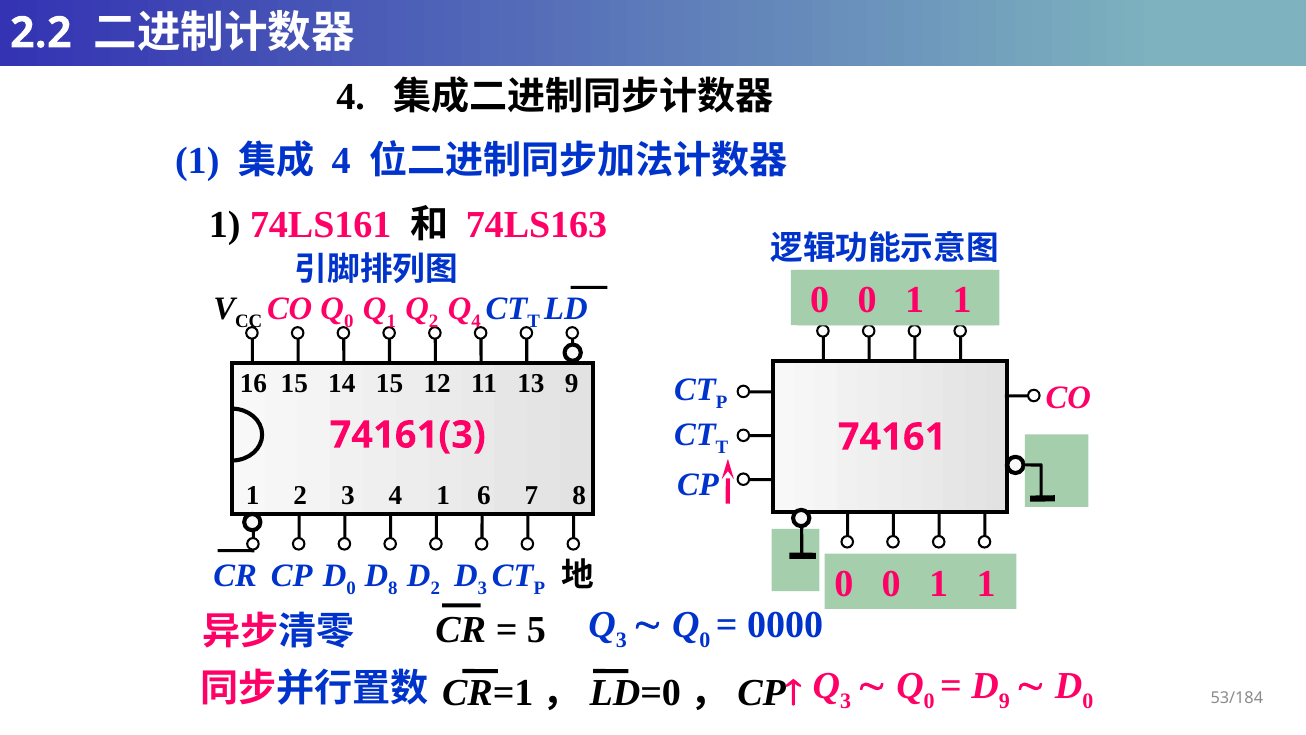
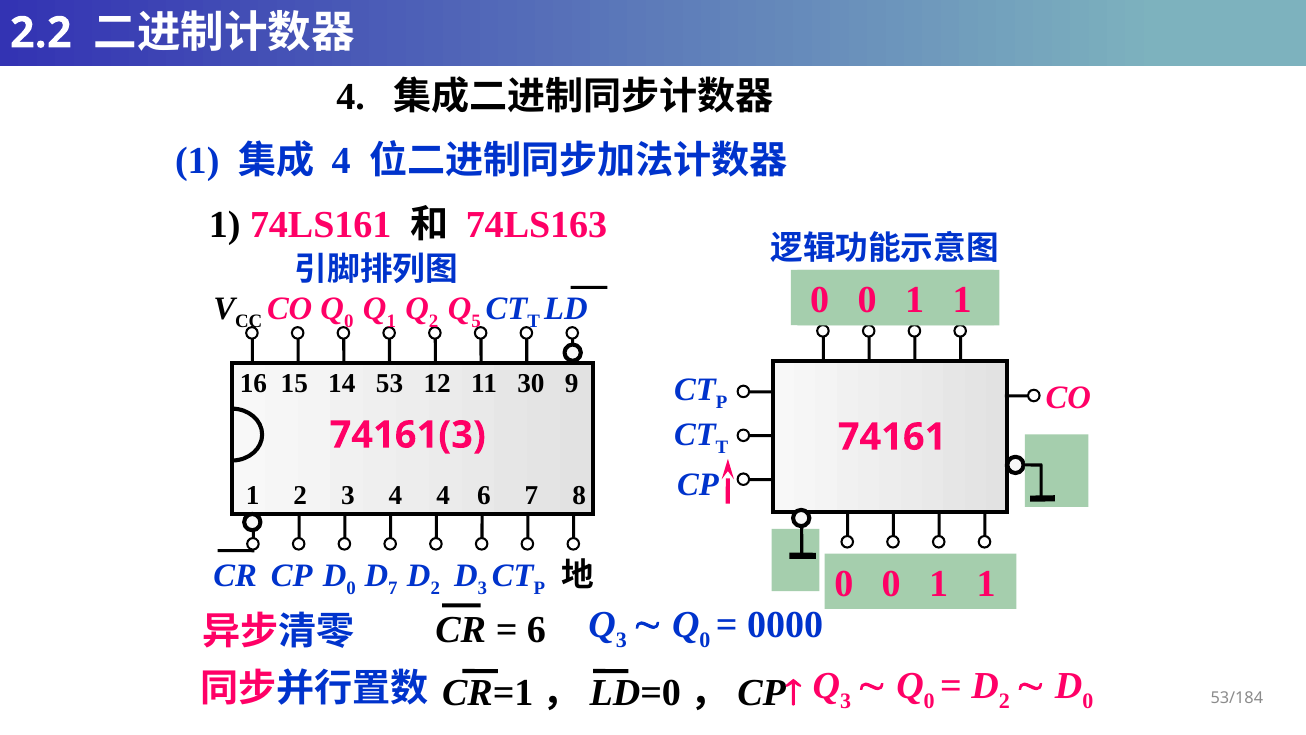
4 at (476, 321): 4 -> 5
14 15: 15 -> 53
13: 13 -> 30
4 1: 1 -> 4
8 at (393, 588): 8 -> 7
5 at (536, 630): 5 -> 6
9 at (1004, 701): 9 -> 2
